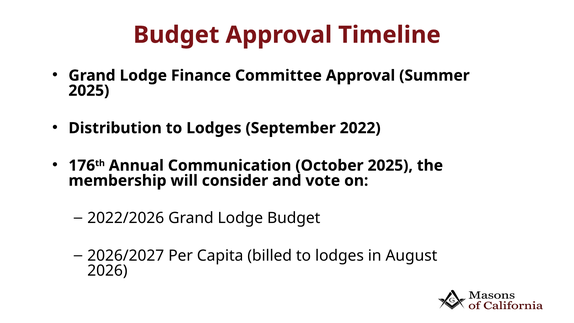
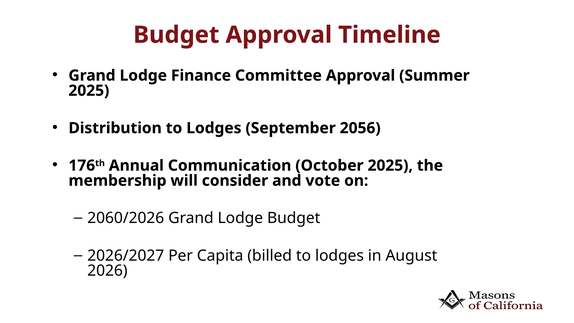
2022: 2022 -> 2056
2022/2026: 2022/2026 -> 2060/2026
